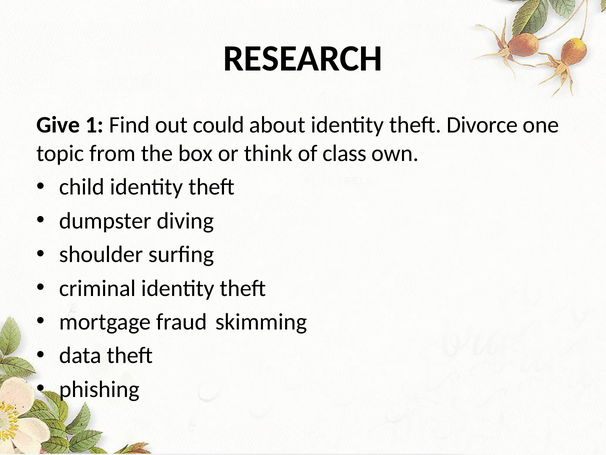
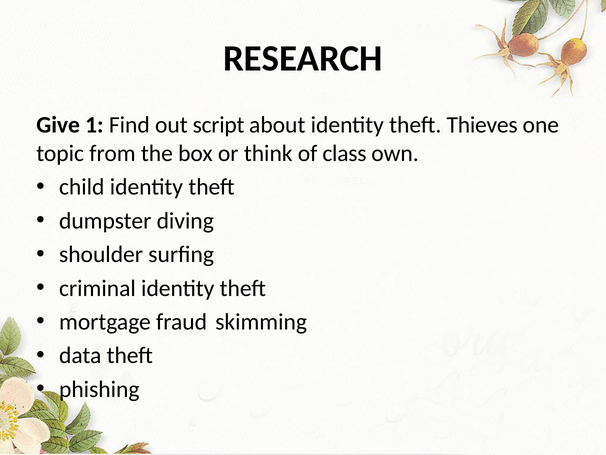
could: could -> script
Divorce: Divorce -> Thieves
